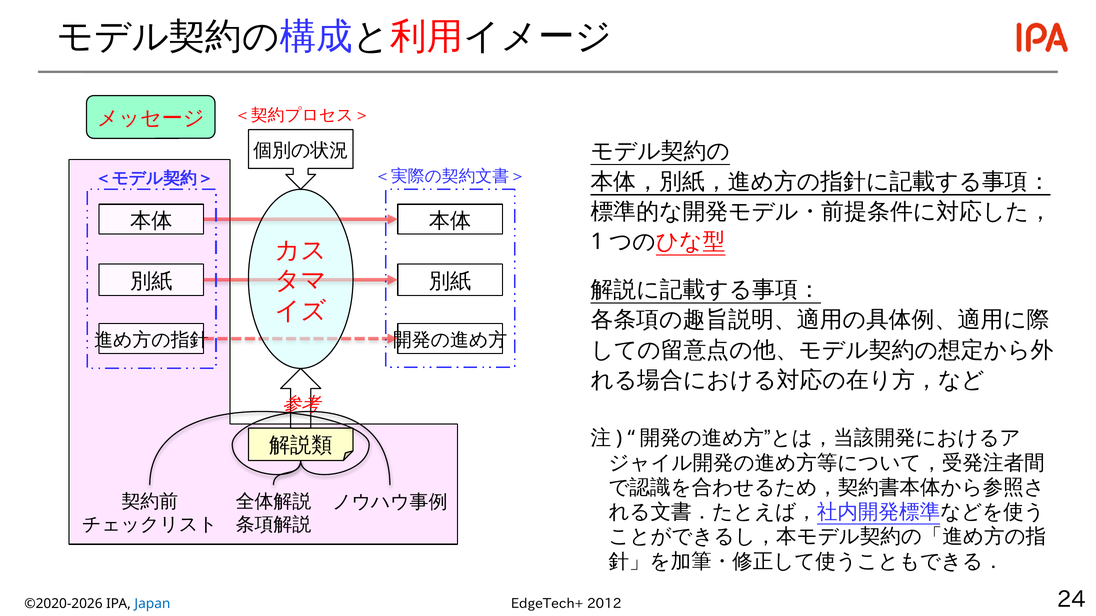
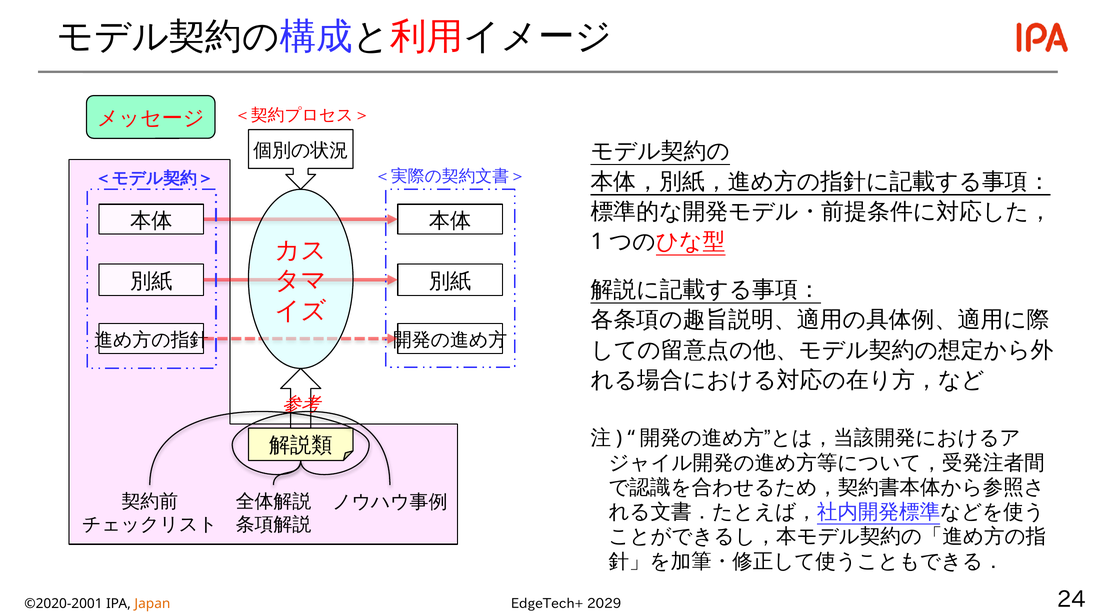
2012: 2012 -> 2029
©2020-2026: ©2020-2026 -> ©2020-2001
Japan colour: blue -> orange
